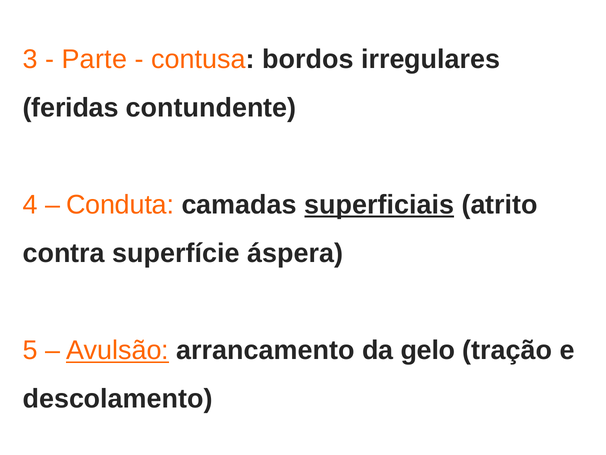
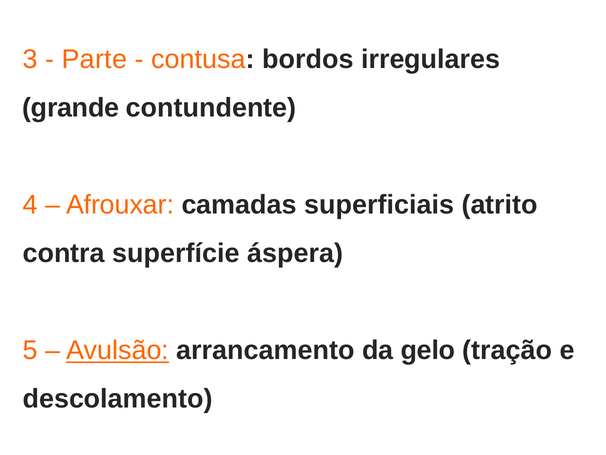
feridas: feridas -> grande
Conduta: Conduta -> Afrouxar
superficiais underline: present -> none
